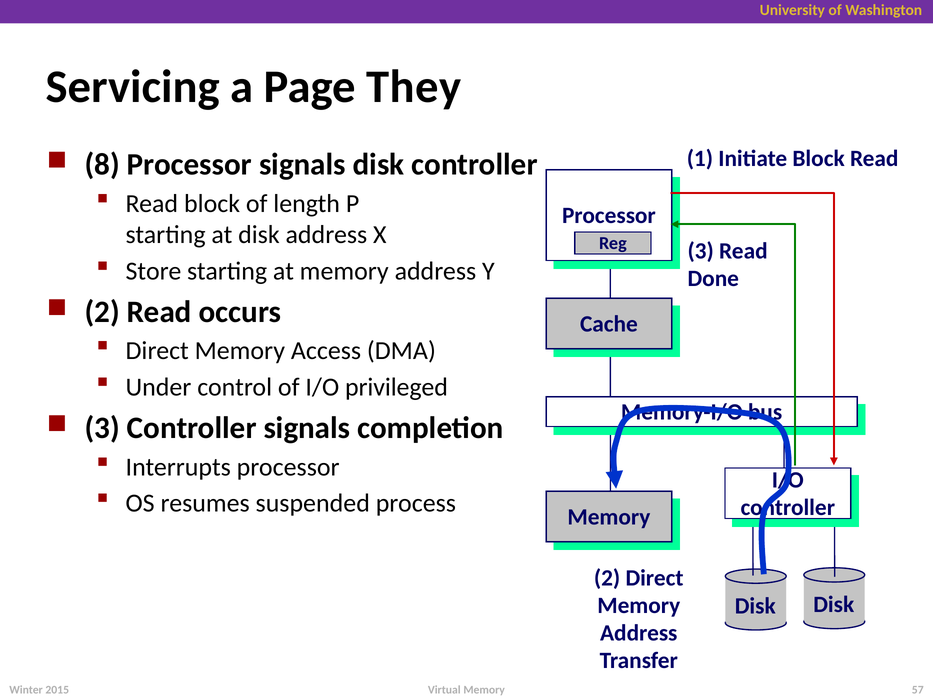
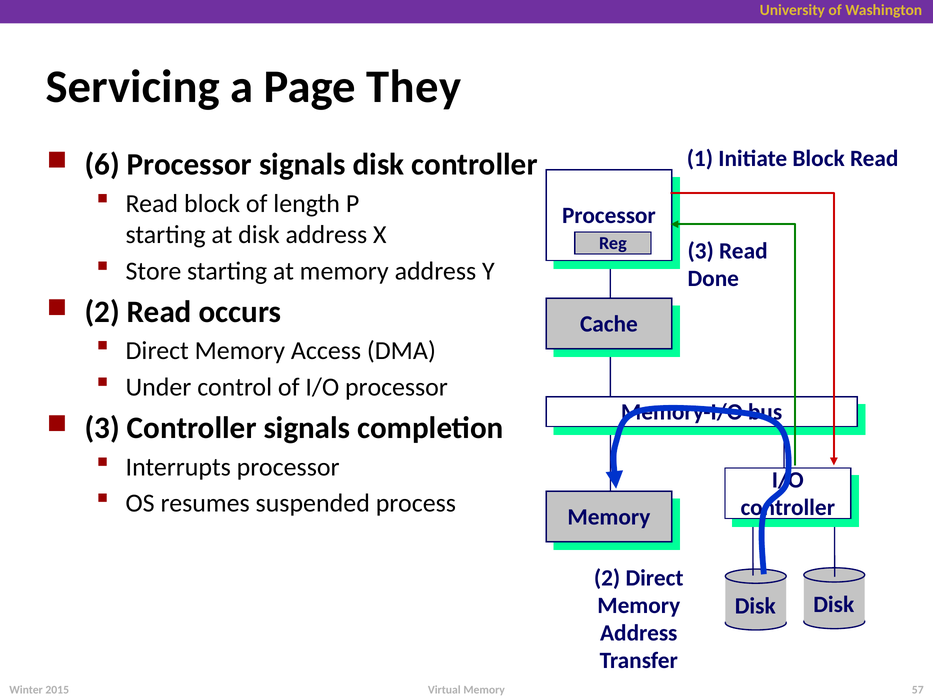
8: 8 -> 6
I/O privileged: privileged -> processor
